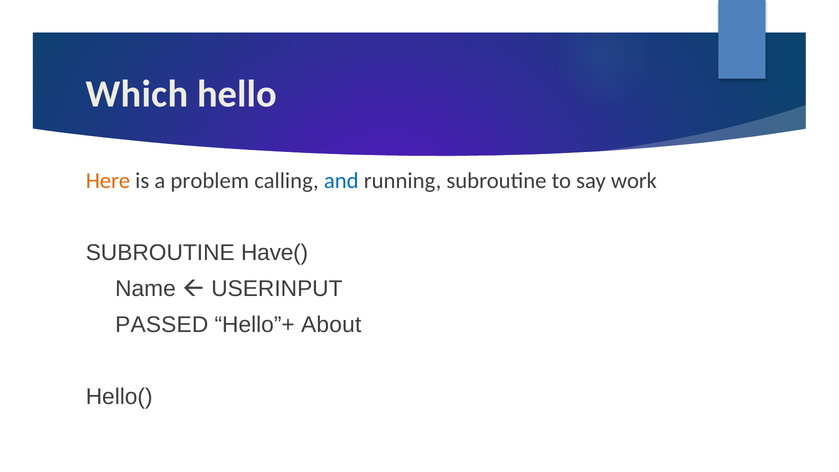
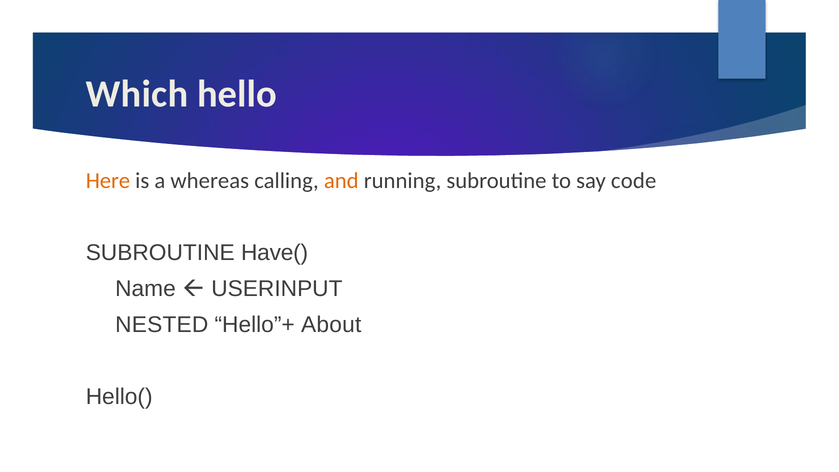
problem: problem -> whereas
and colour: blue -> orange
work: work -> code
PASSED: PASSED -> NESTED
